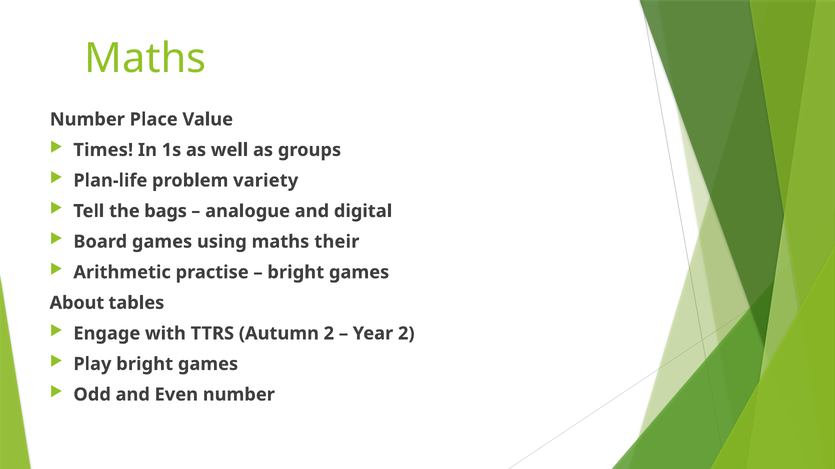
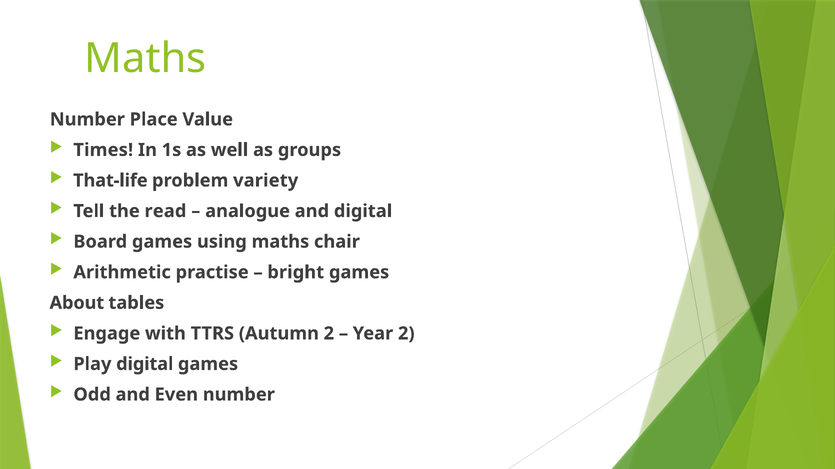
Plan-life: Plan-life -> That-life
bags: bags -> read
their: their -> chair
Play bright: bright -> digital
